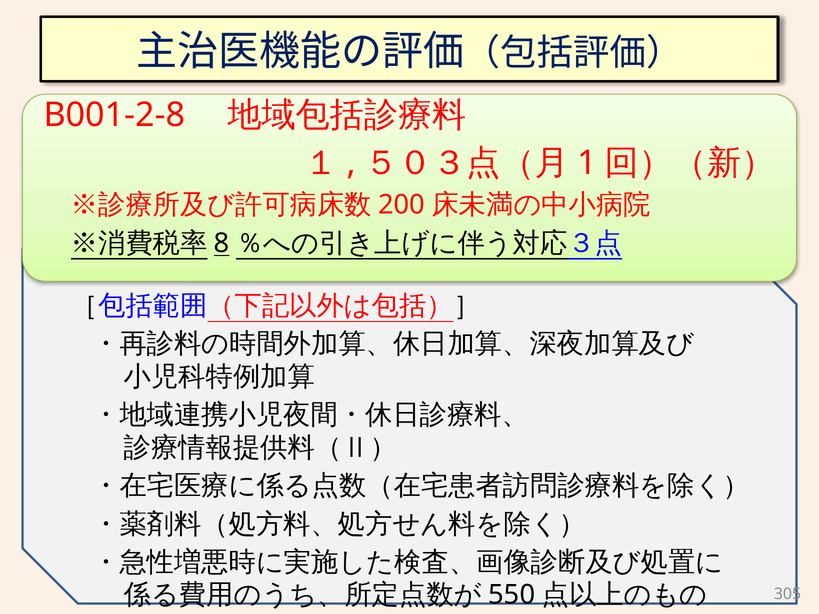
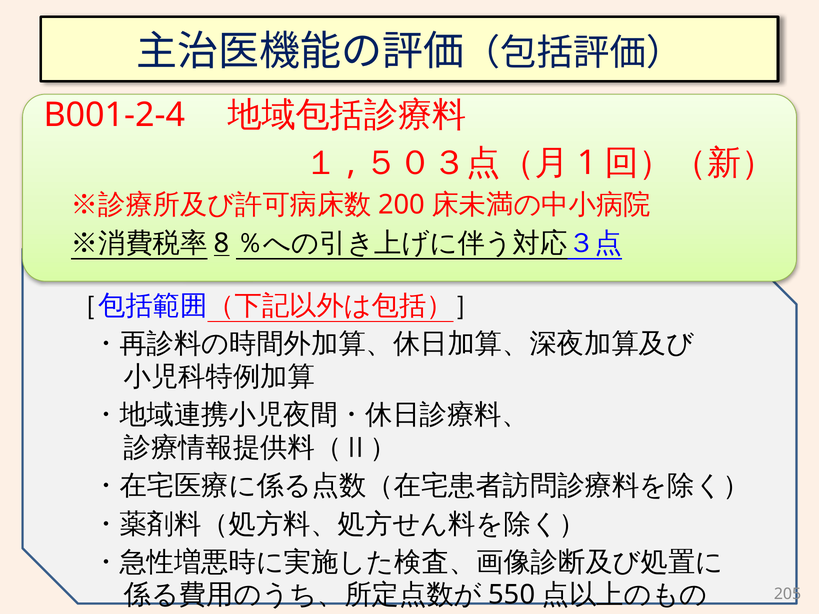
B001-2-8: B001-2-8 -> B001-2-4
305: 305 -> 205
